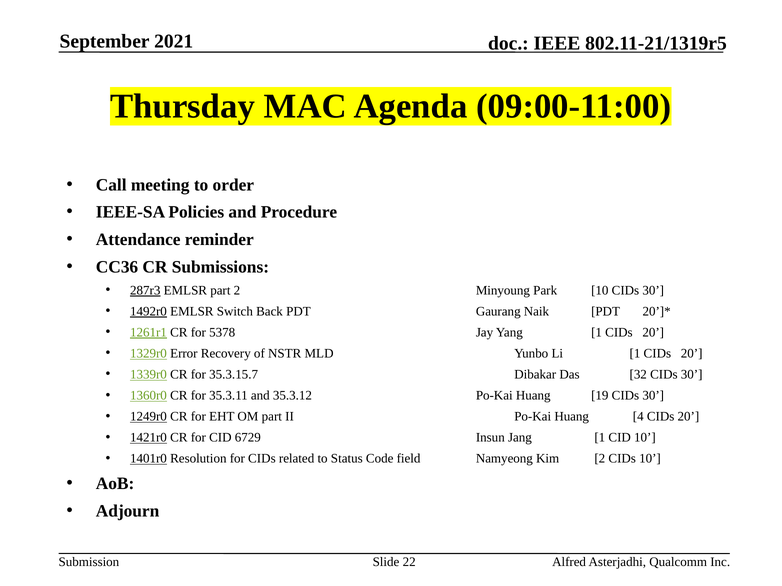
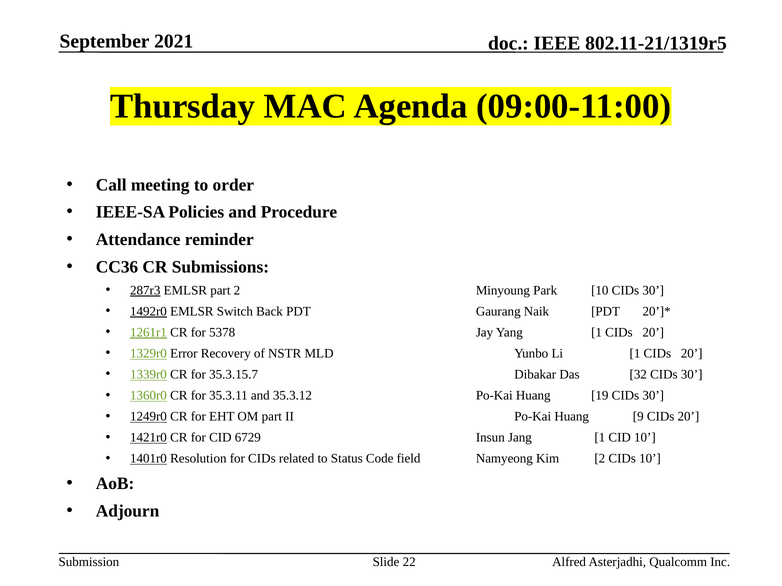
4: 4 -> 9
